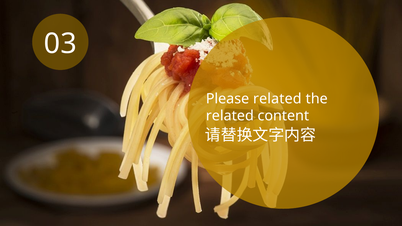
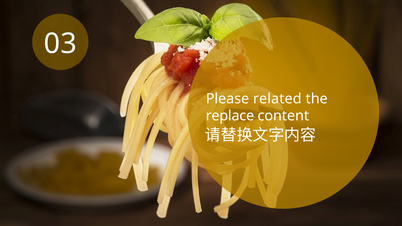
related at (230, 116): related -> replace
